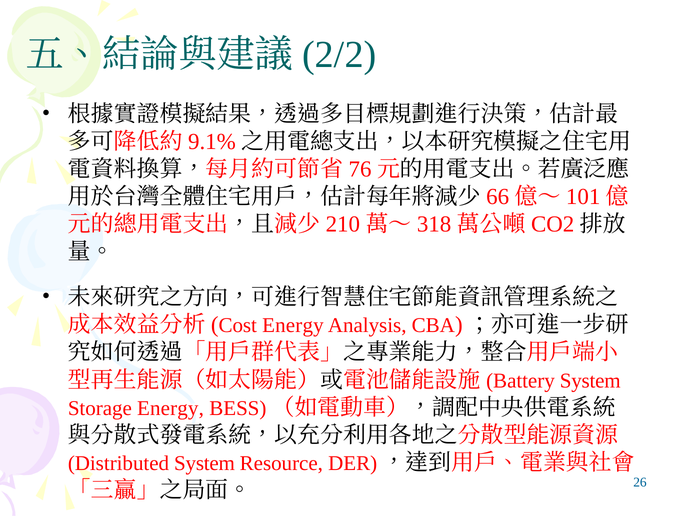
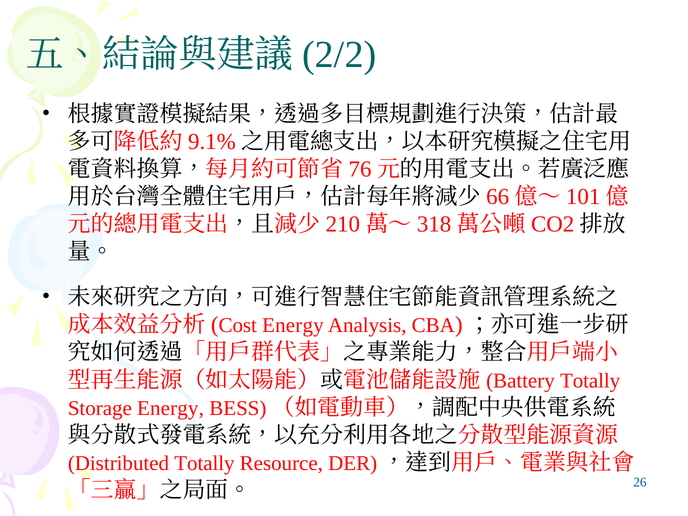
System at (590, 381): System -> Totally
System at (204, 463): System -> Totally
